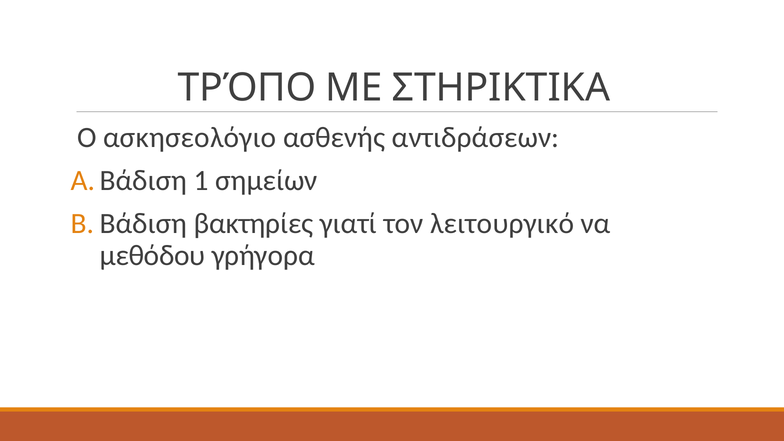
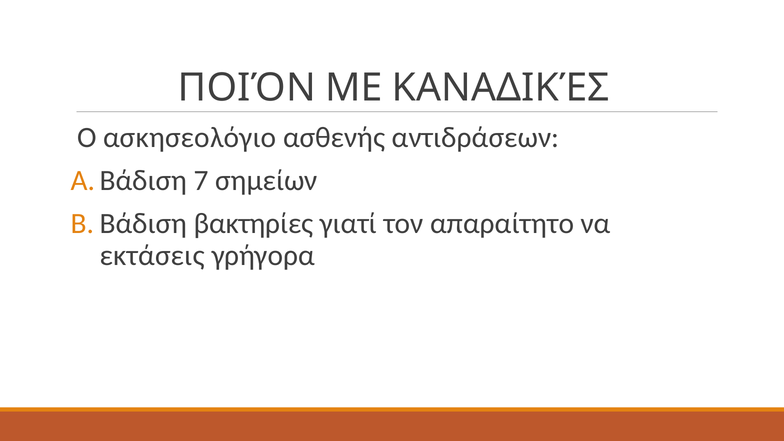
ΤΡΌΠΟ: ΤΡΌΠΟ -> ΠΟΙΌΝ
ΣΤΗΡΙΚΤΙΚΑ: ΣΤΗΡΙΚΤΙΚΑ -> ΚΑΝΑΔΙΚΈΣ
1: 1 -> 7
λειτουργικό: λειτουργικό -> απαραίτητο
μεθόδου: μεθόδου -> εκτάσεις
